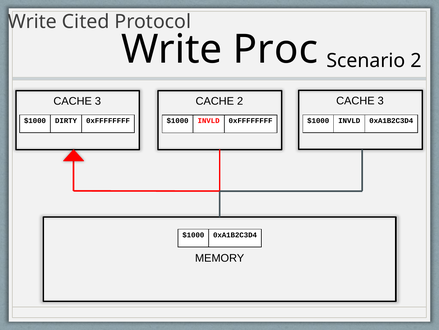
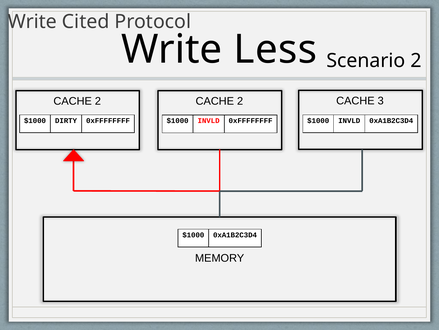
Proc: Proc -> Less
3 at (98, 101): 3 -> 2
